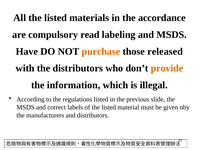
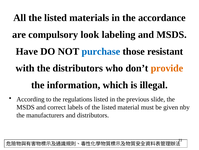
read: read -> look
purchase colour: orange -> blue
released: released -> resistant
